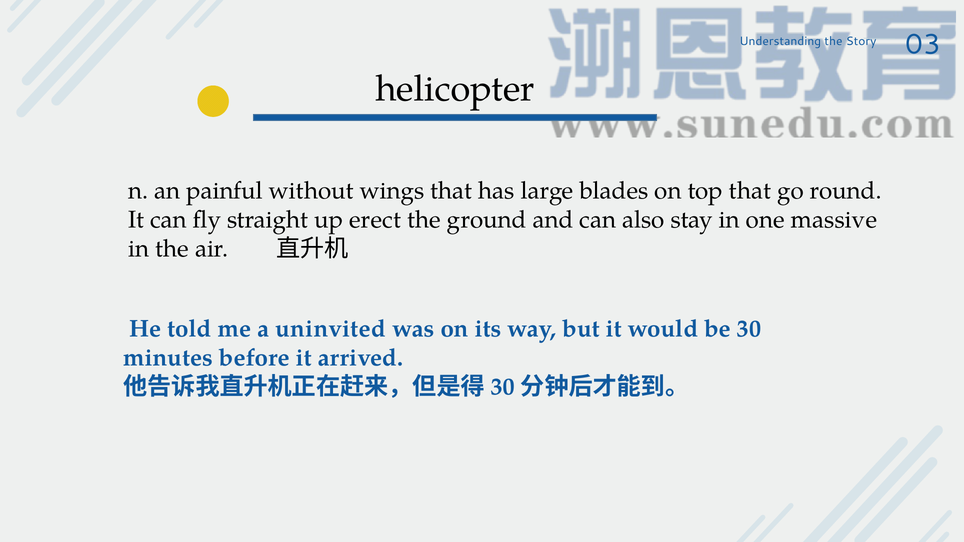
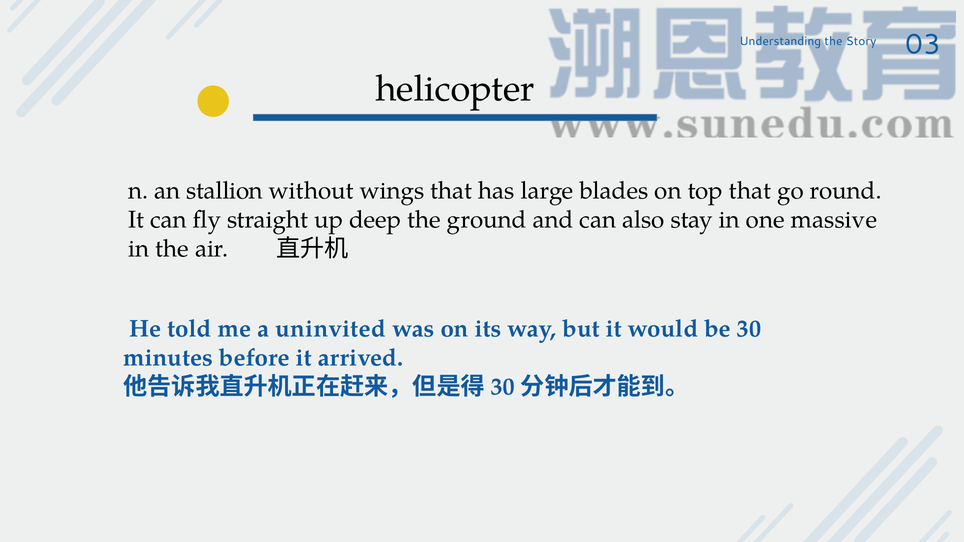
painful: painful -> stallion
erect: erect -> deep
